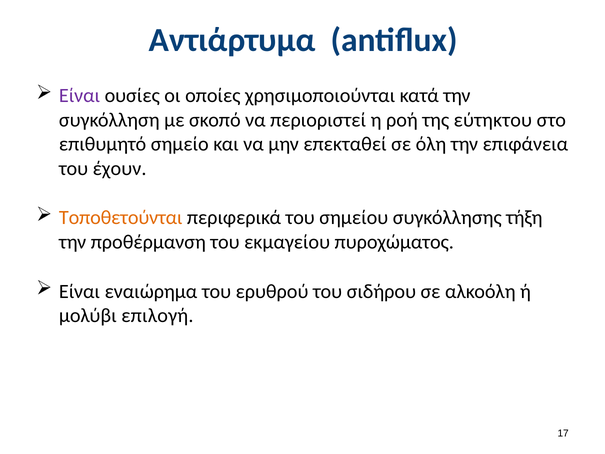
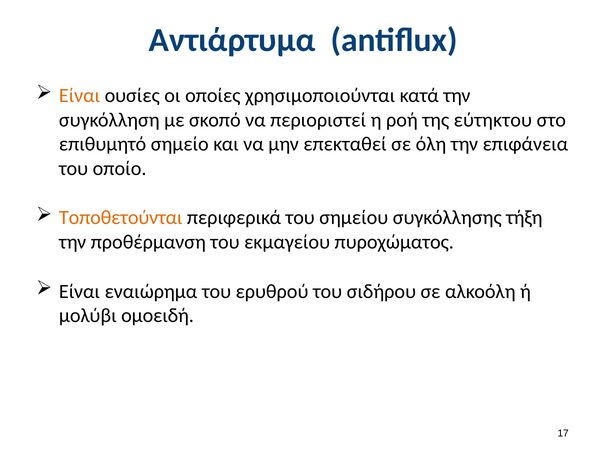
Είναι at (80, 96) colour: purple -> orange
έχουν: έχουν -> οποίο
επιλογή: επιλογή -> ομοειδή
